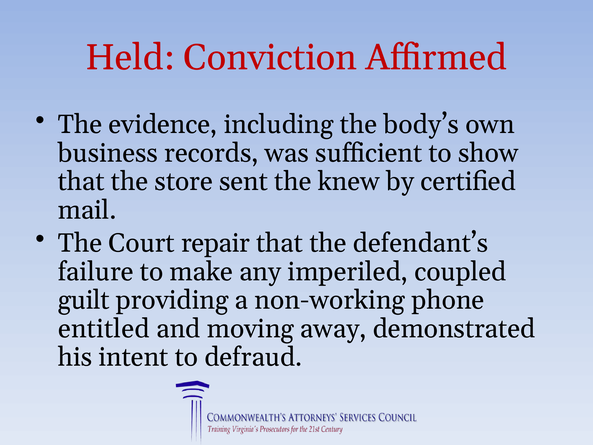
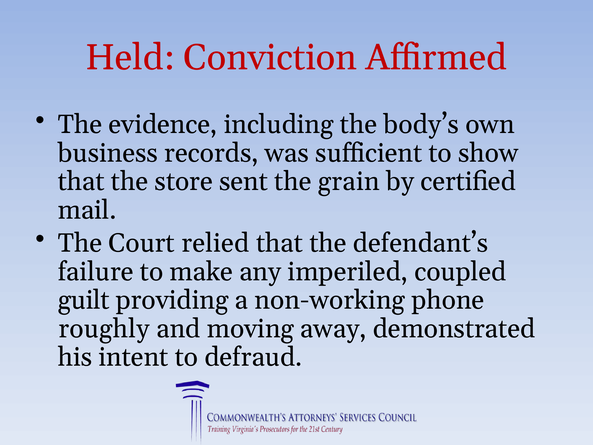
knew: knew -> grain
repair: repair -> relied
entitled: entitled -> roughly
